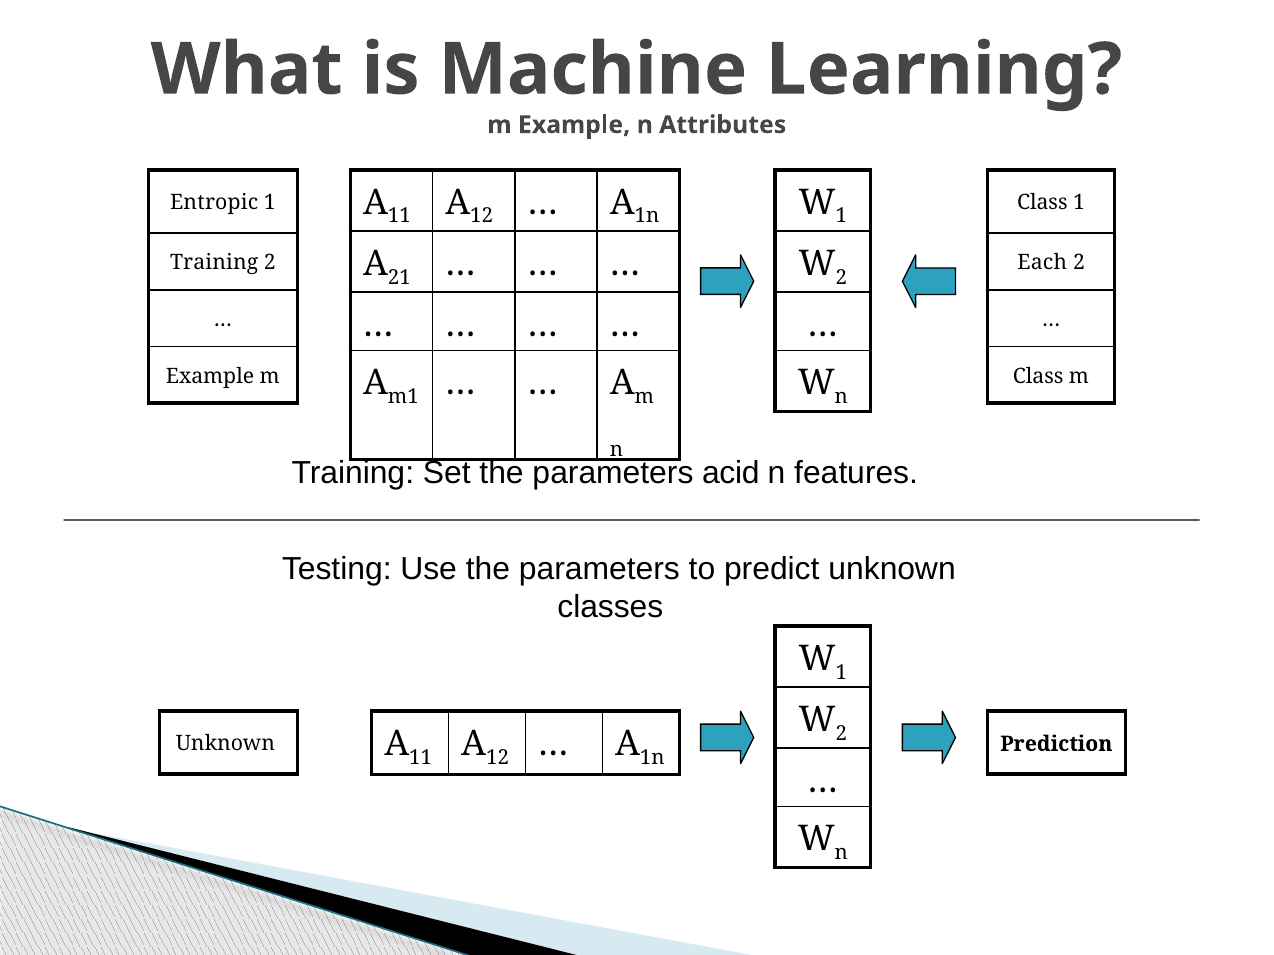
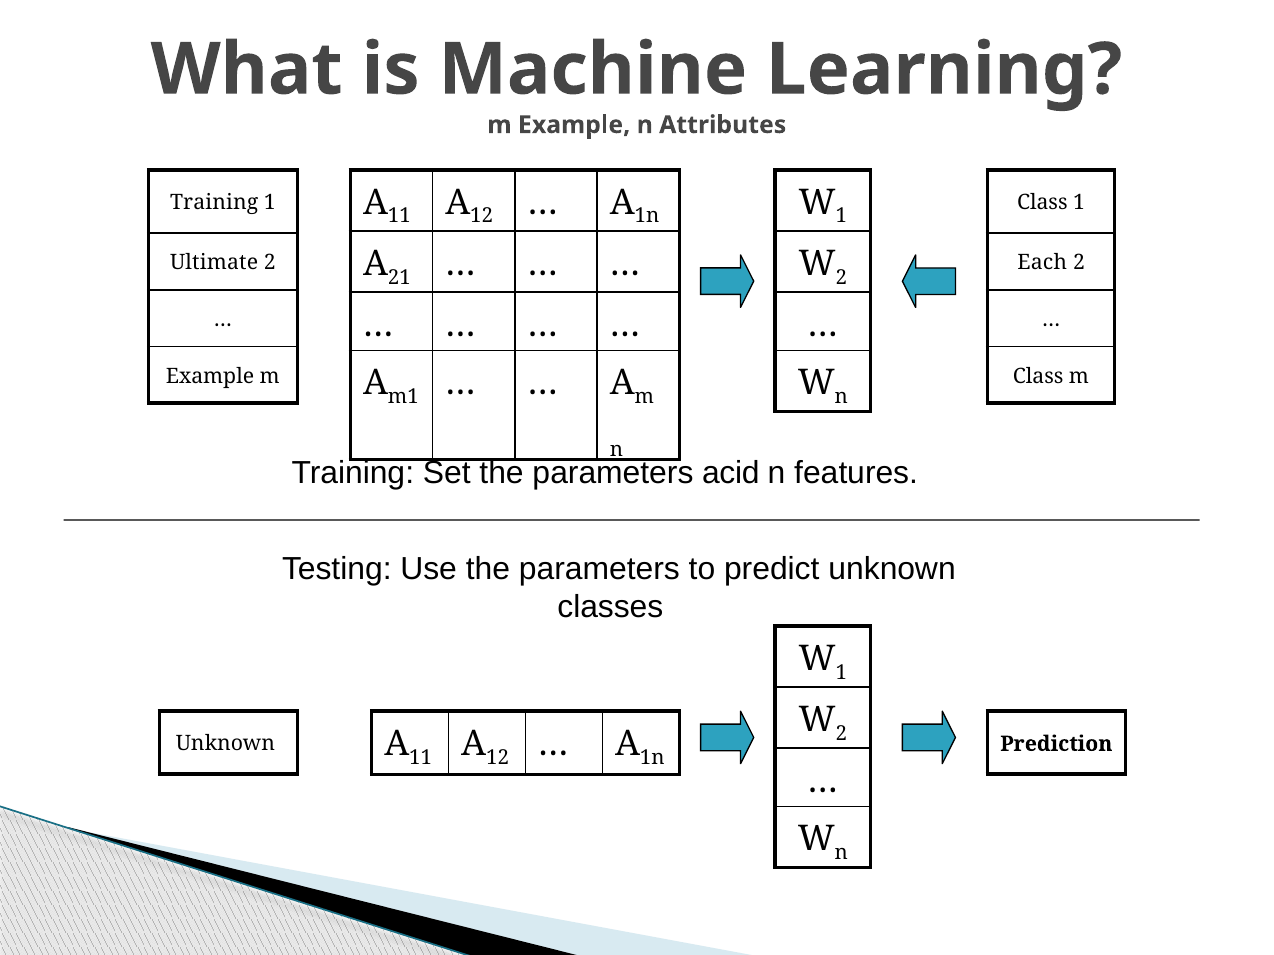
Entropic at (214, 203): Entropic -> Training
Training at (214, 263): Training -> Ultimate
